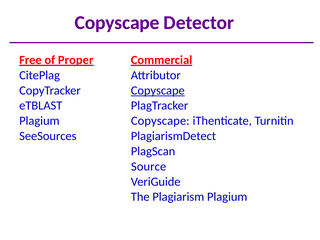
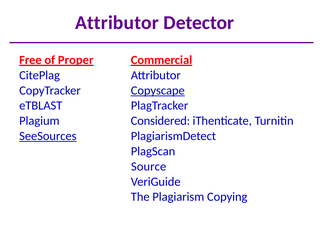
Copyscape at (117, 23): Copyscape -> Attributor
Copyscape at (160, 121): Copyscape -> Considered
SeeSources underline: none -> present
Plagiarism Plagium: Plagium -> Copying
